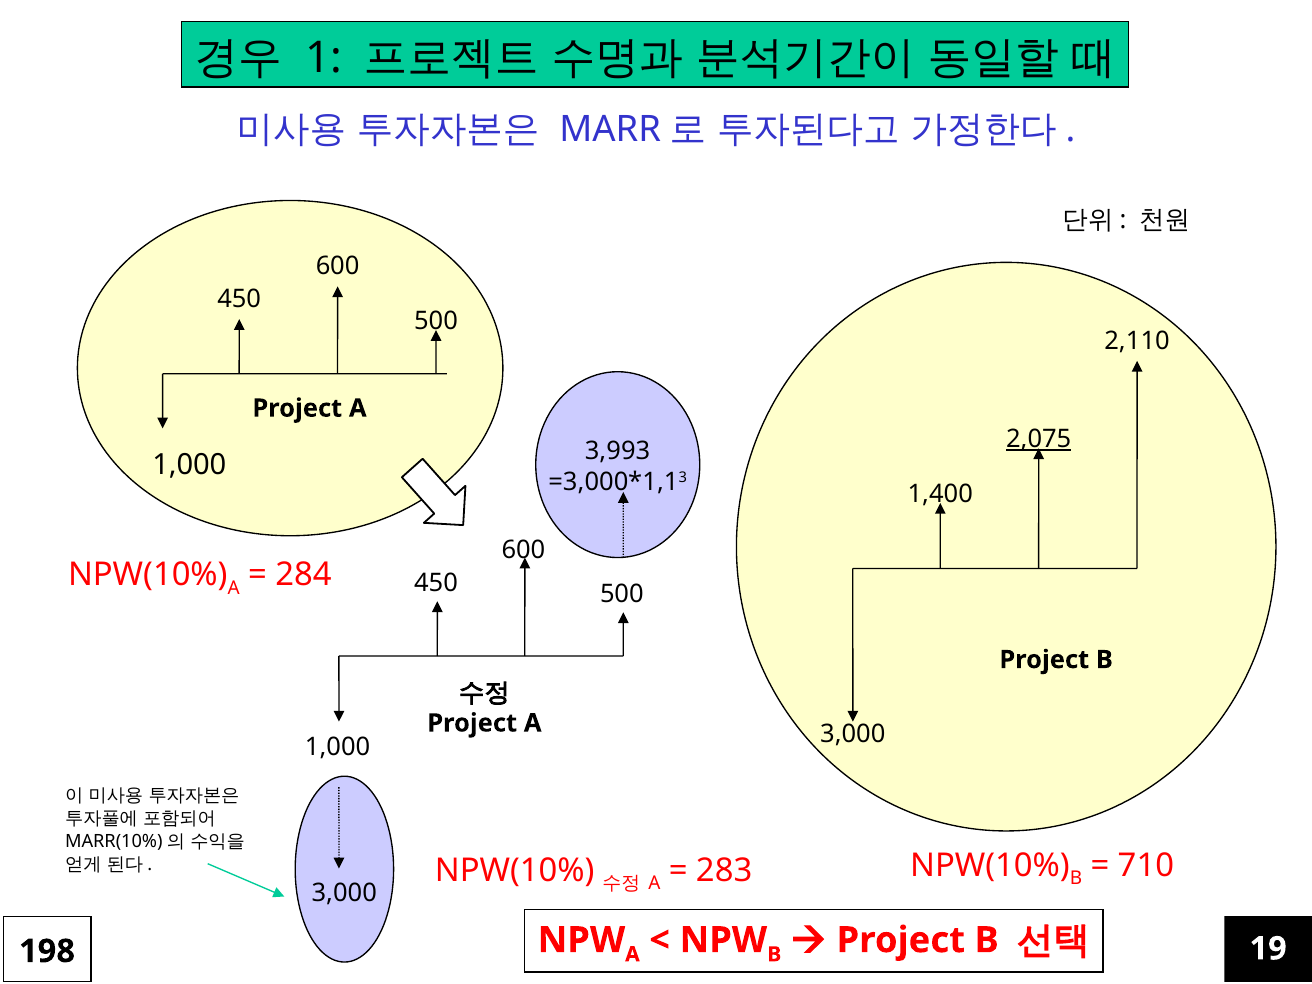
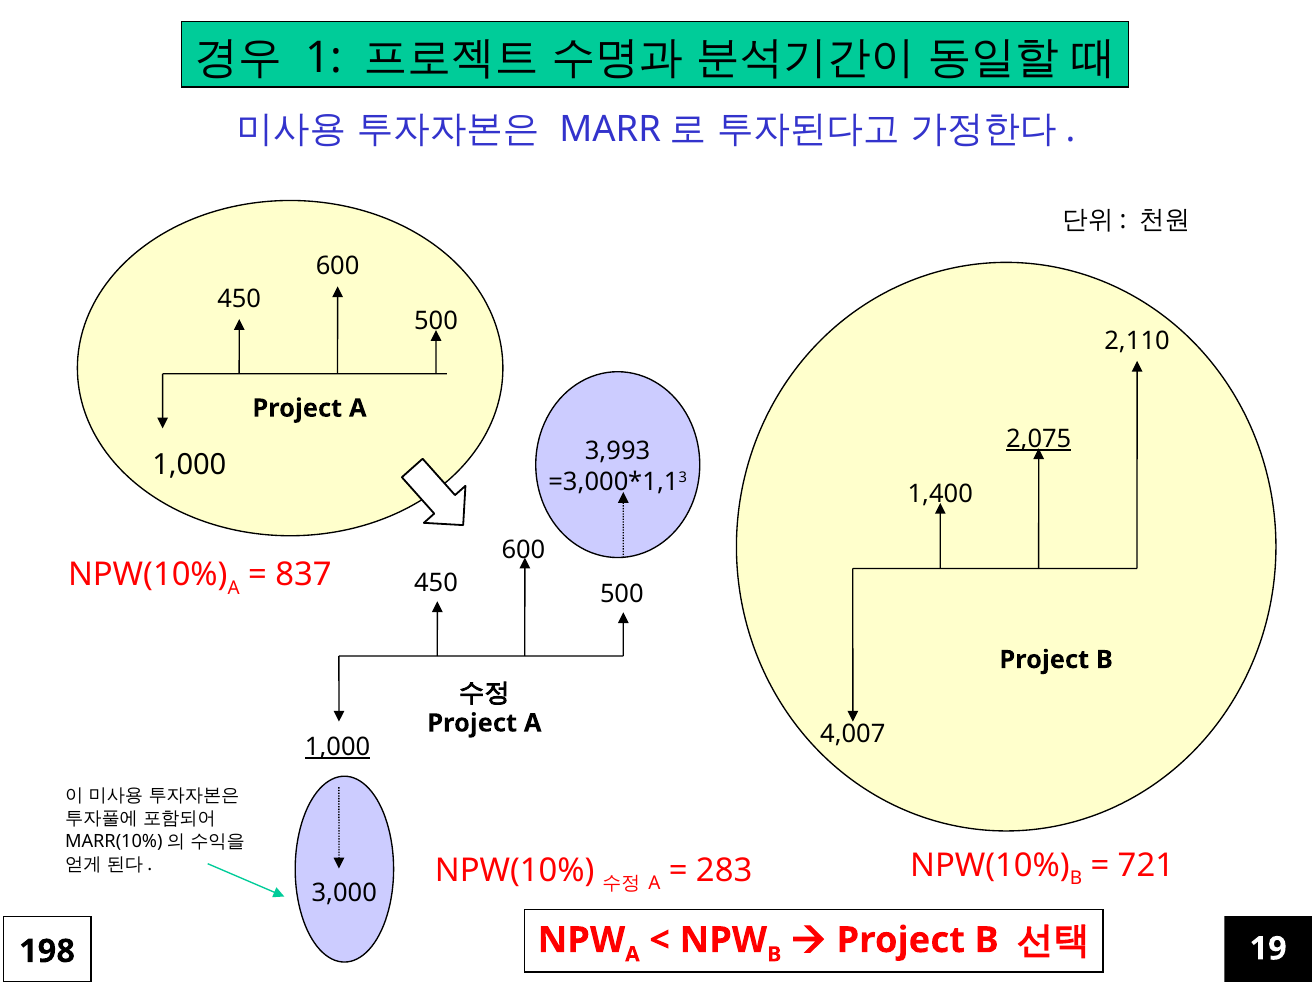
284: 284 -> 837
3,000 at (853, 734): 3,000 -> 4,007
1,000 at (338, 747) underline: none -> present
710: 710 -> 721
